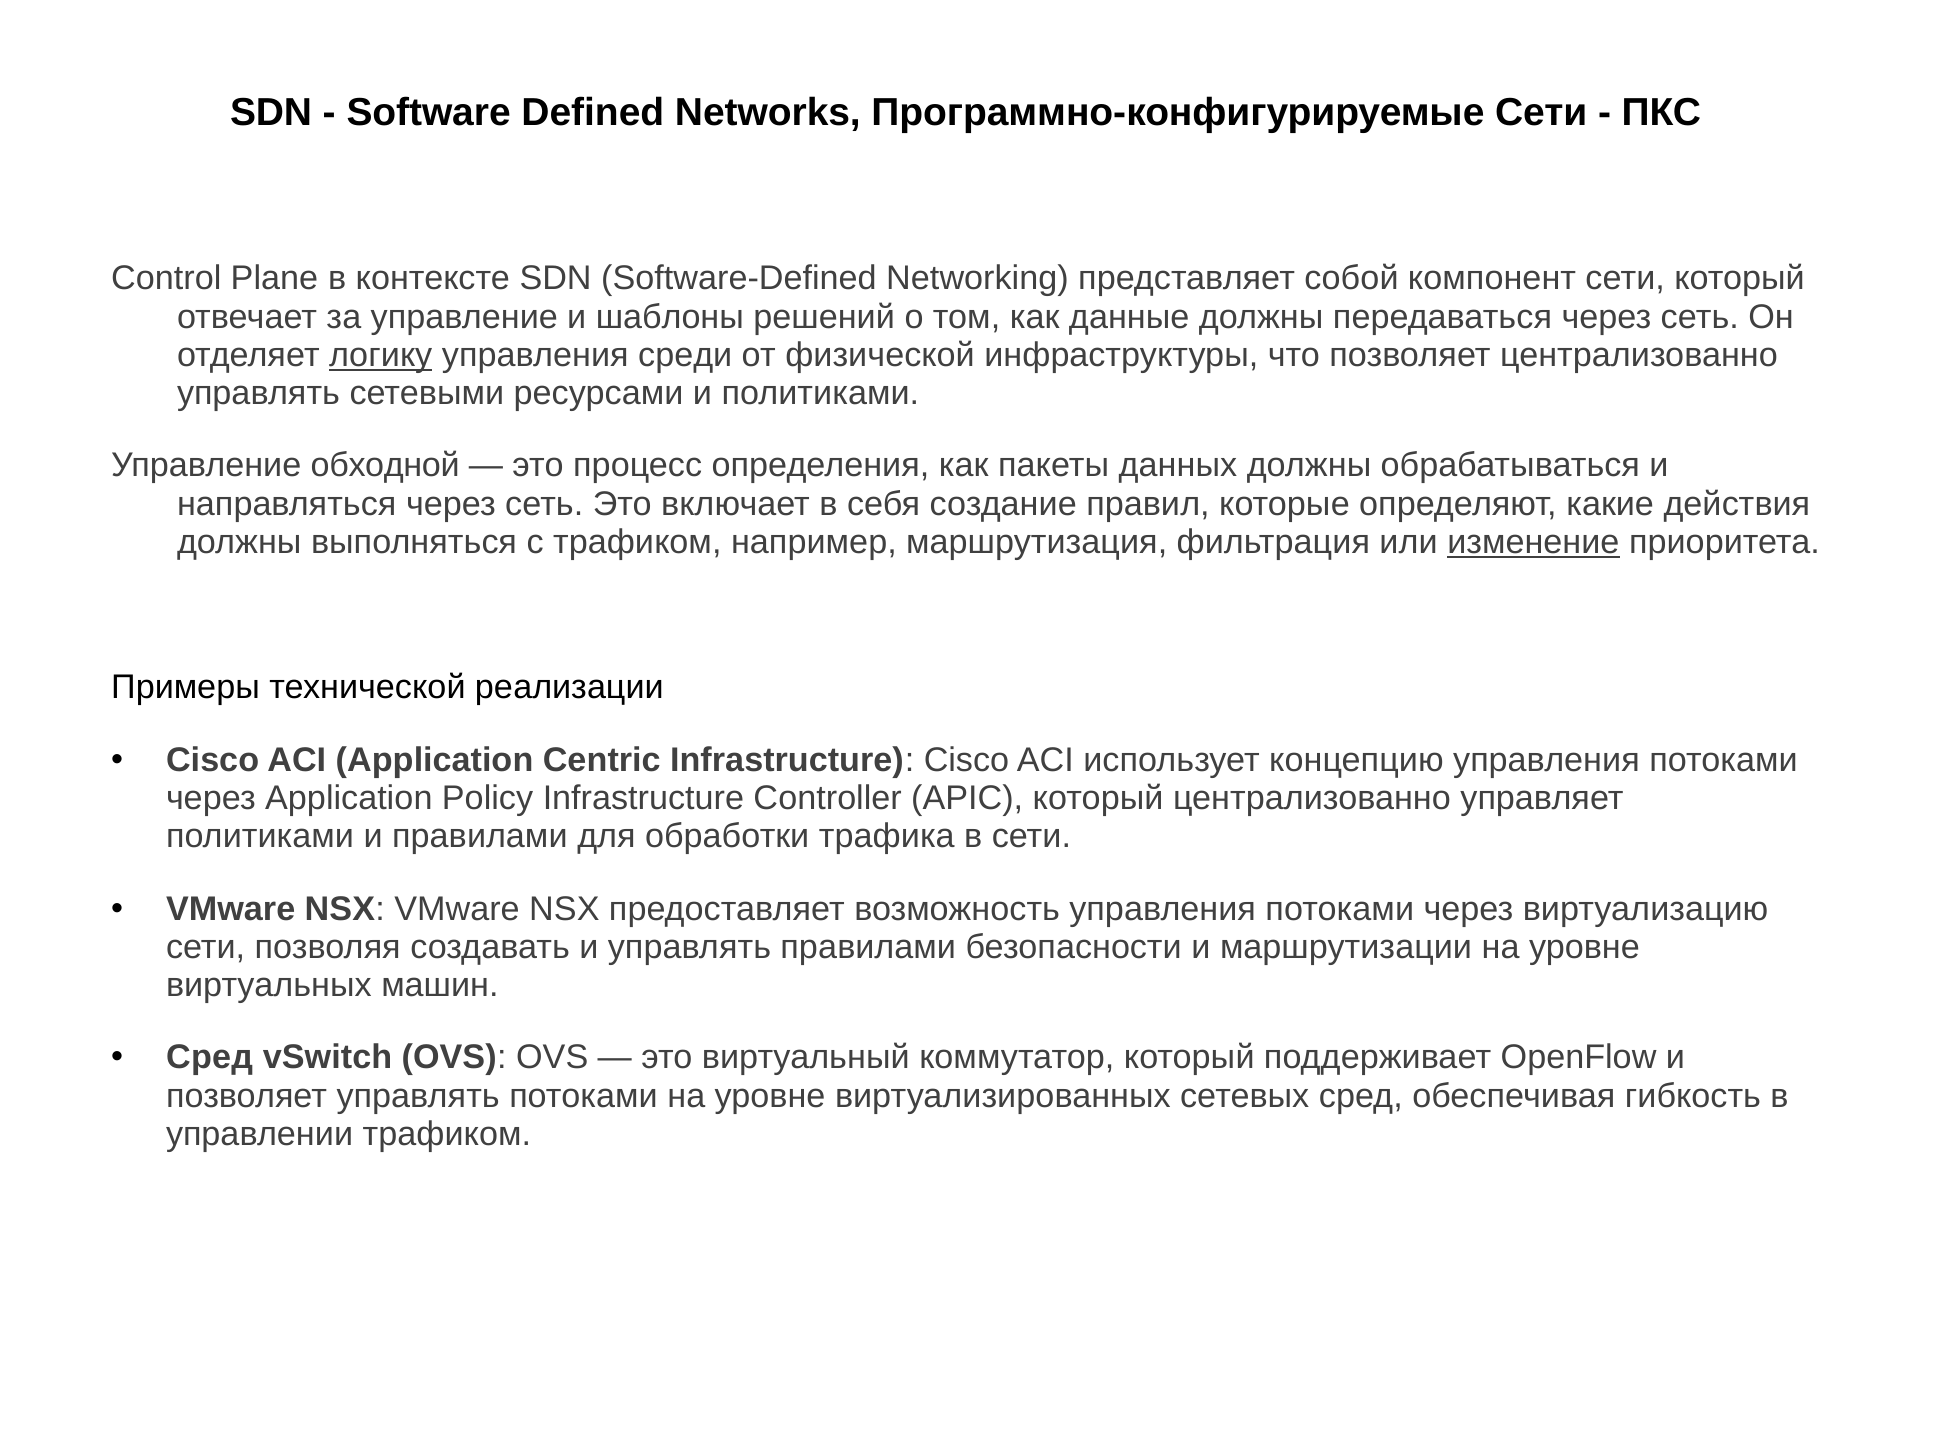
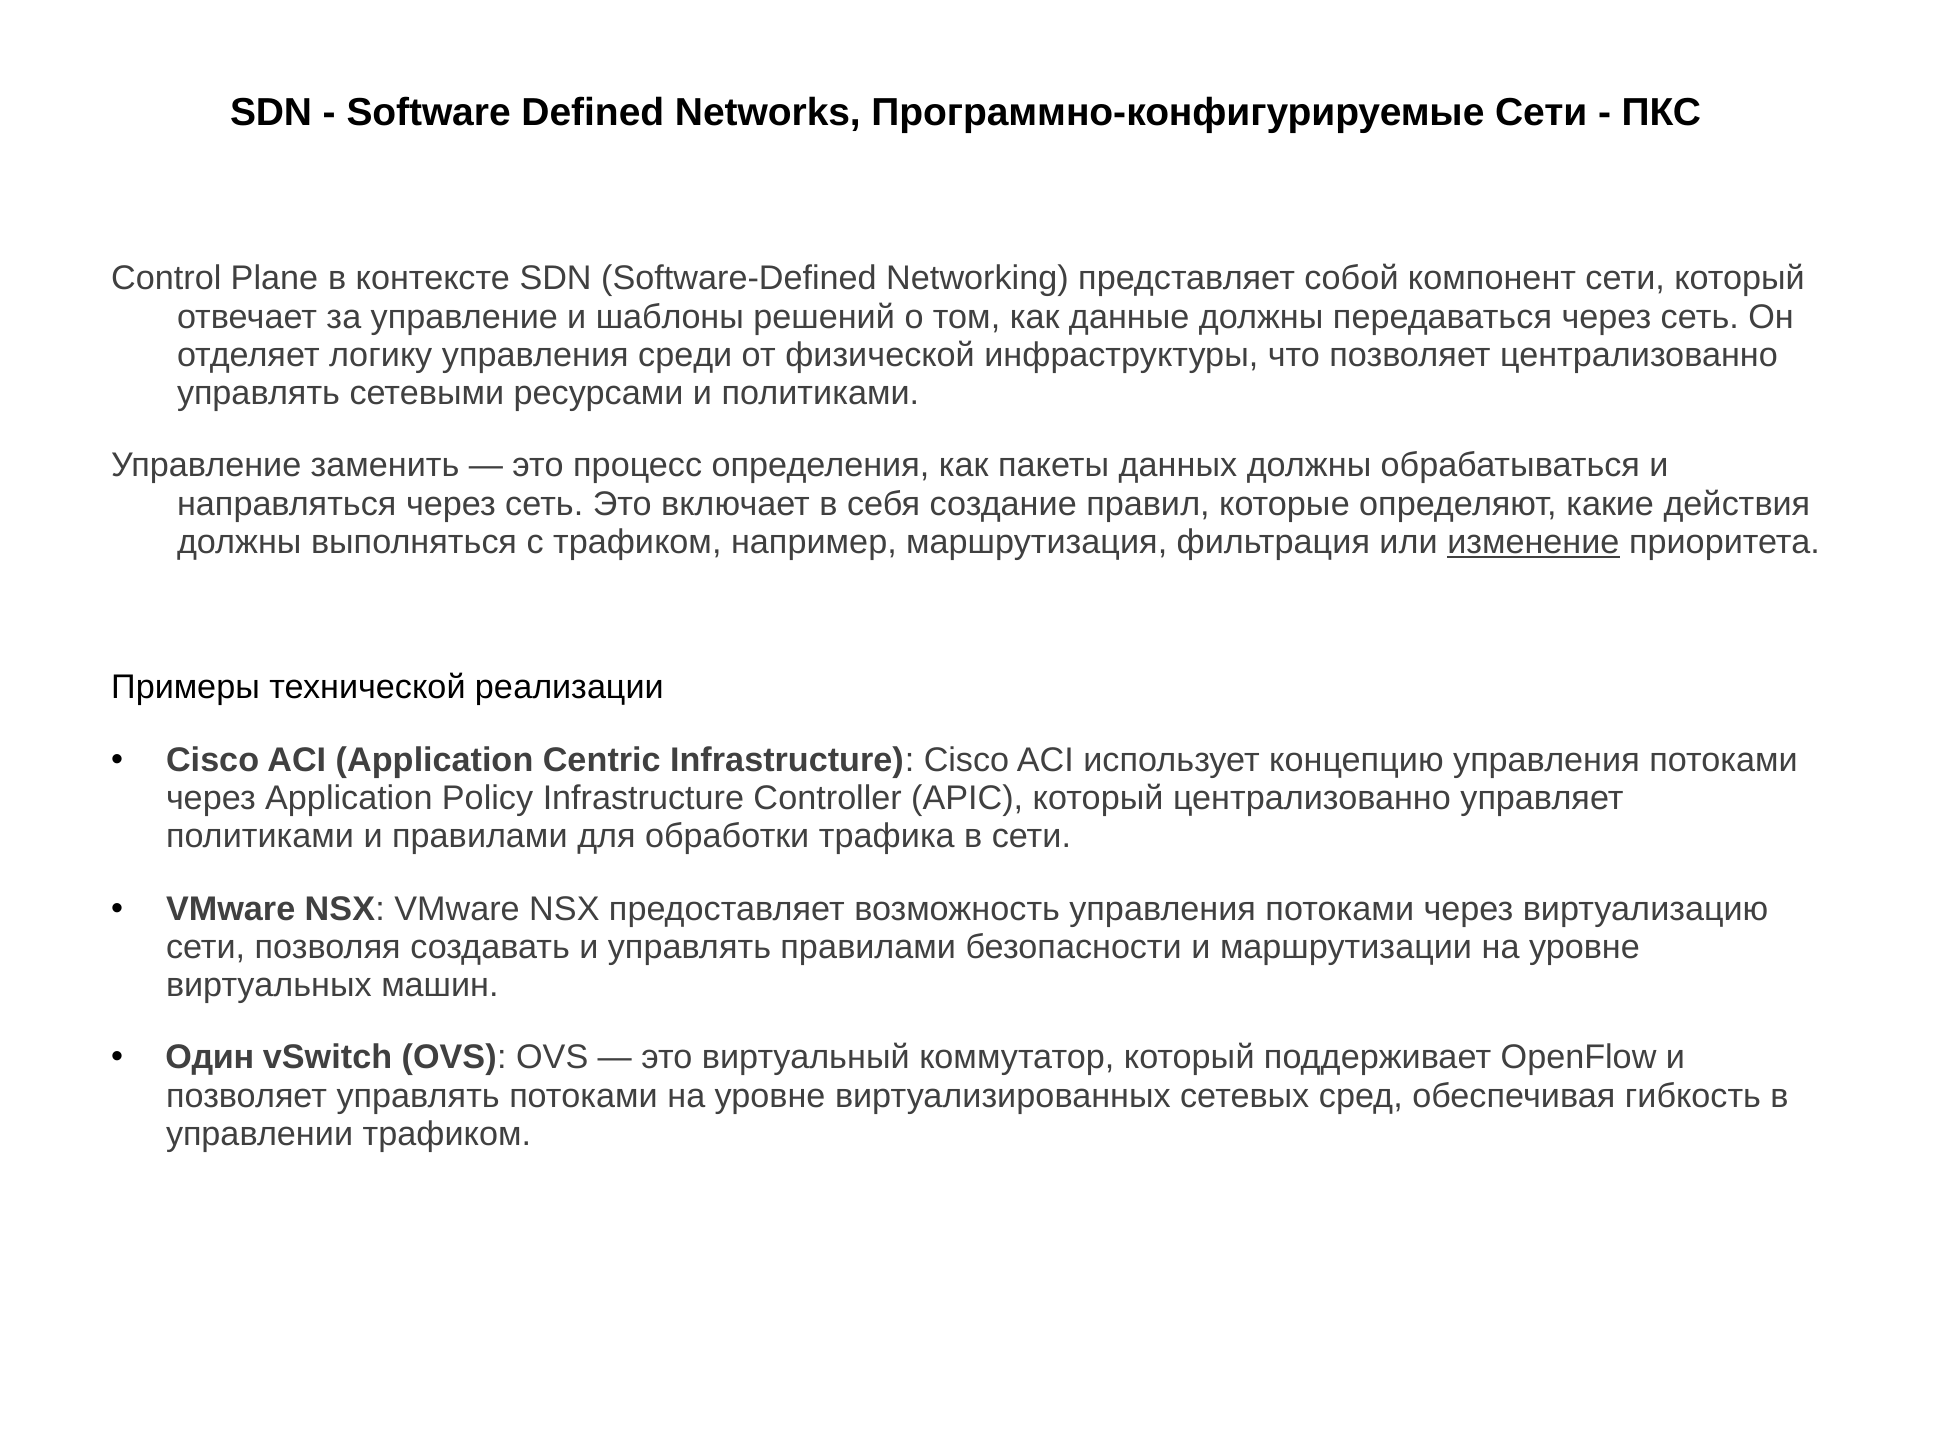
логику underline: present -> none
обходной: обходной -> заменить
Сред at (210, 1058): Сред -> Один
